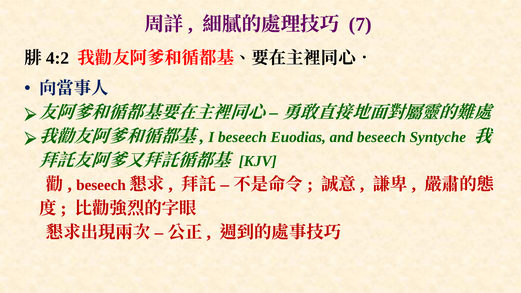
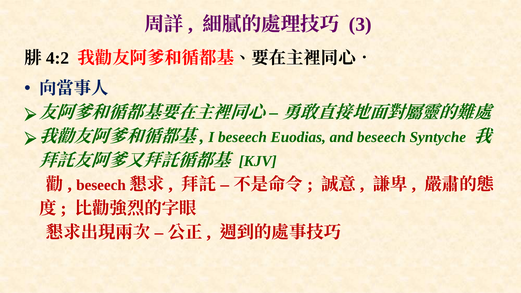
7: 7 -> 3
